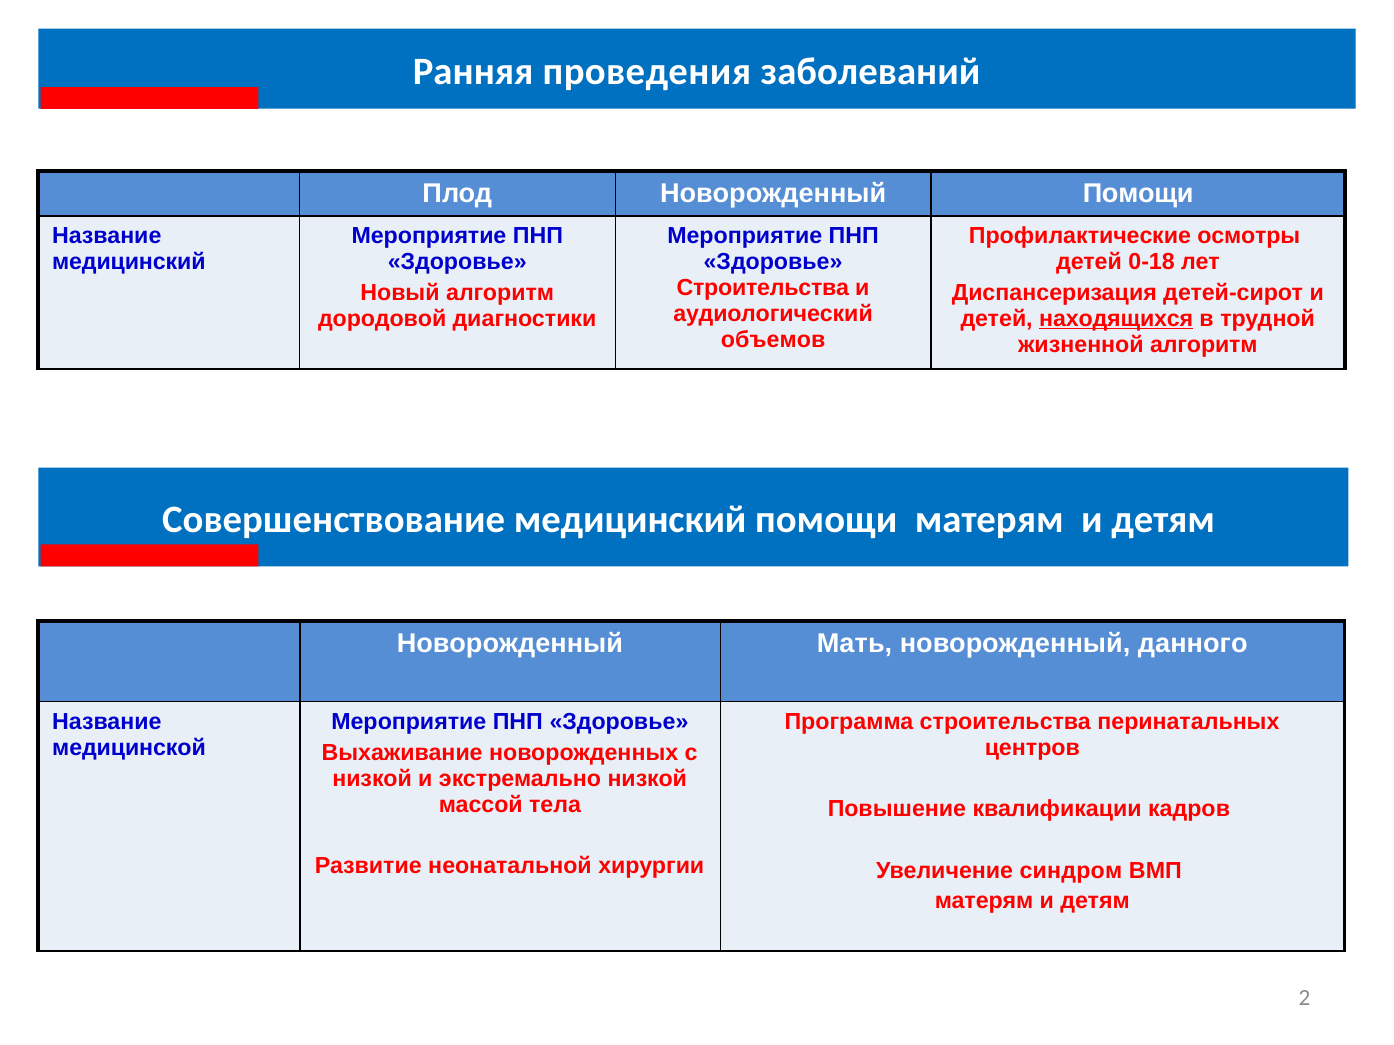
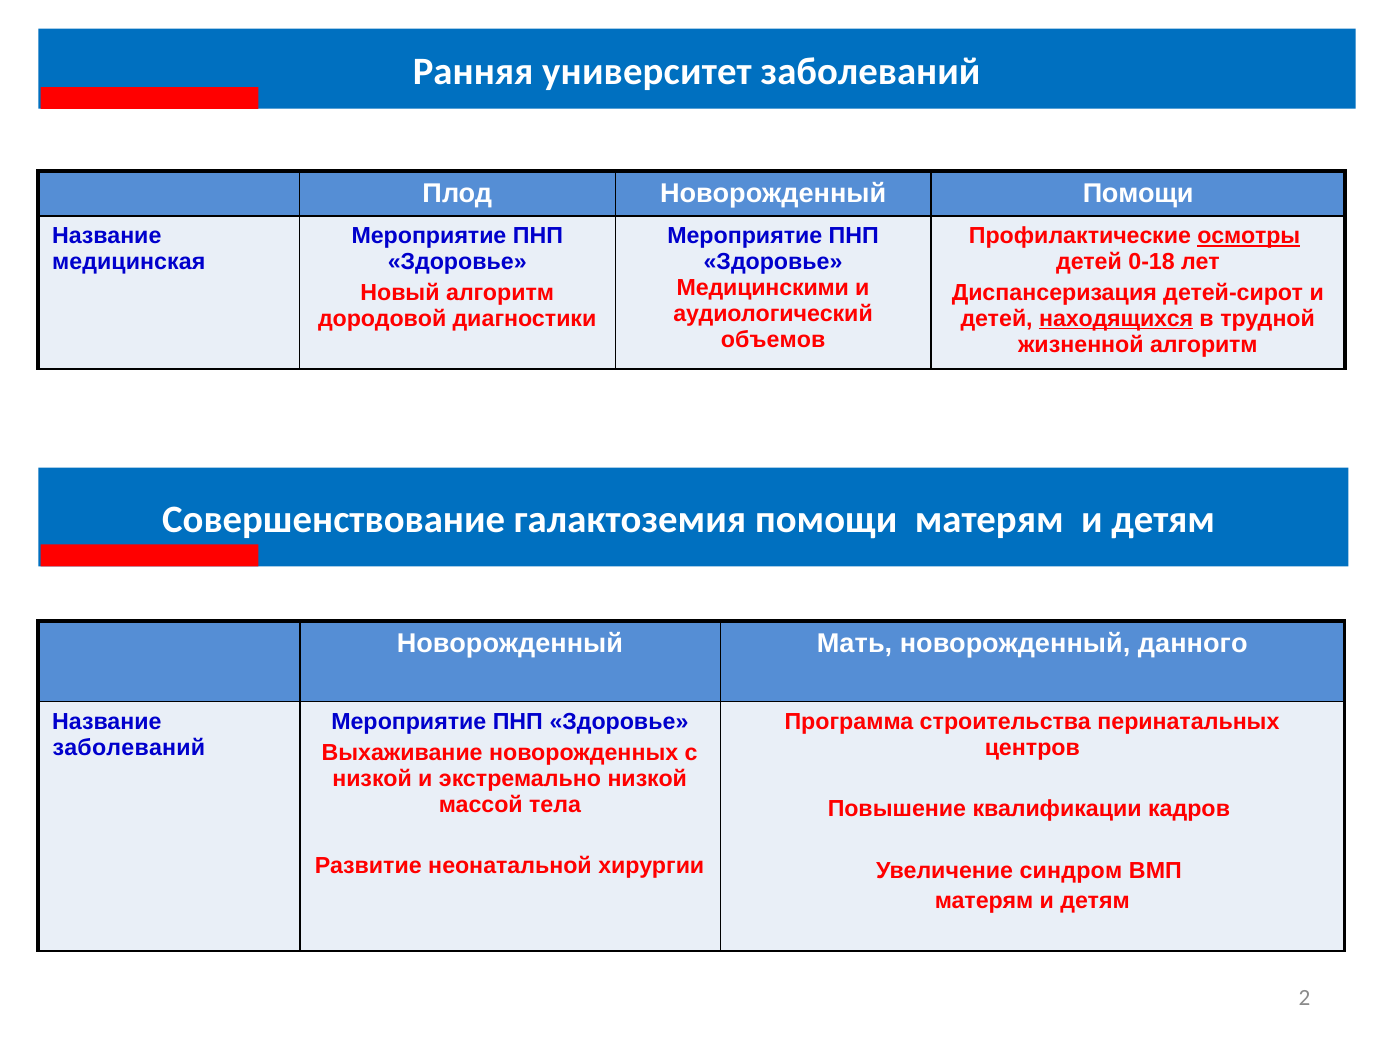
проведения: проведения -> университет
осмотры underline: none -> present
медицинский at (129, 262): медицинский -> медицинская
Строительства at (763, 288): Строительства -> Медицинскими
Совершенствование медицинский: медицинский -> галактоземия
медицинской at (129, 748): медицинской -> заболеваний
